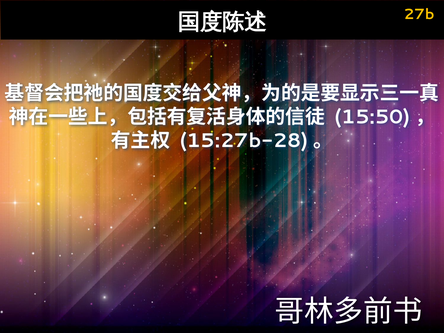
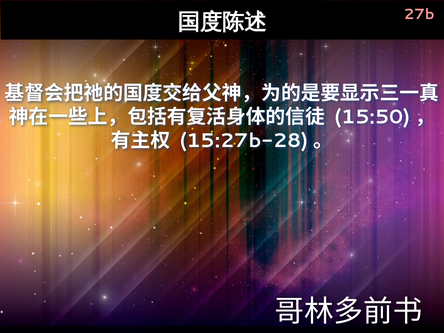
27b colour: yellow -> pink
